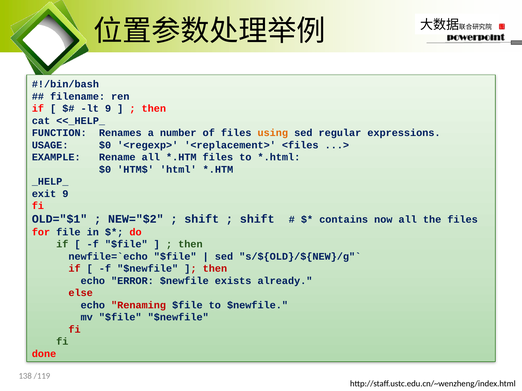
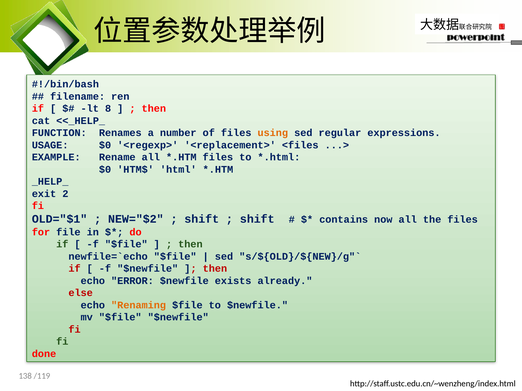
lt 9: 9 -> 8
exit 9: 9 -> 2
Renaming colour: red -> orange
